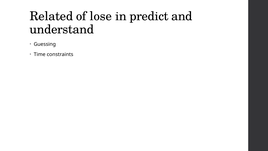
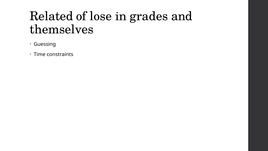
predict: predict -> grades
understand: understand -> themselves
